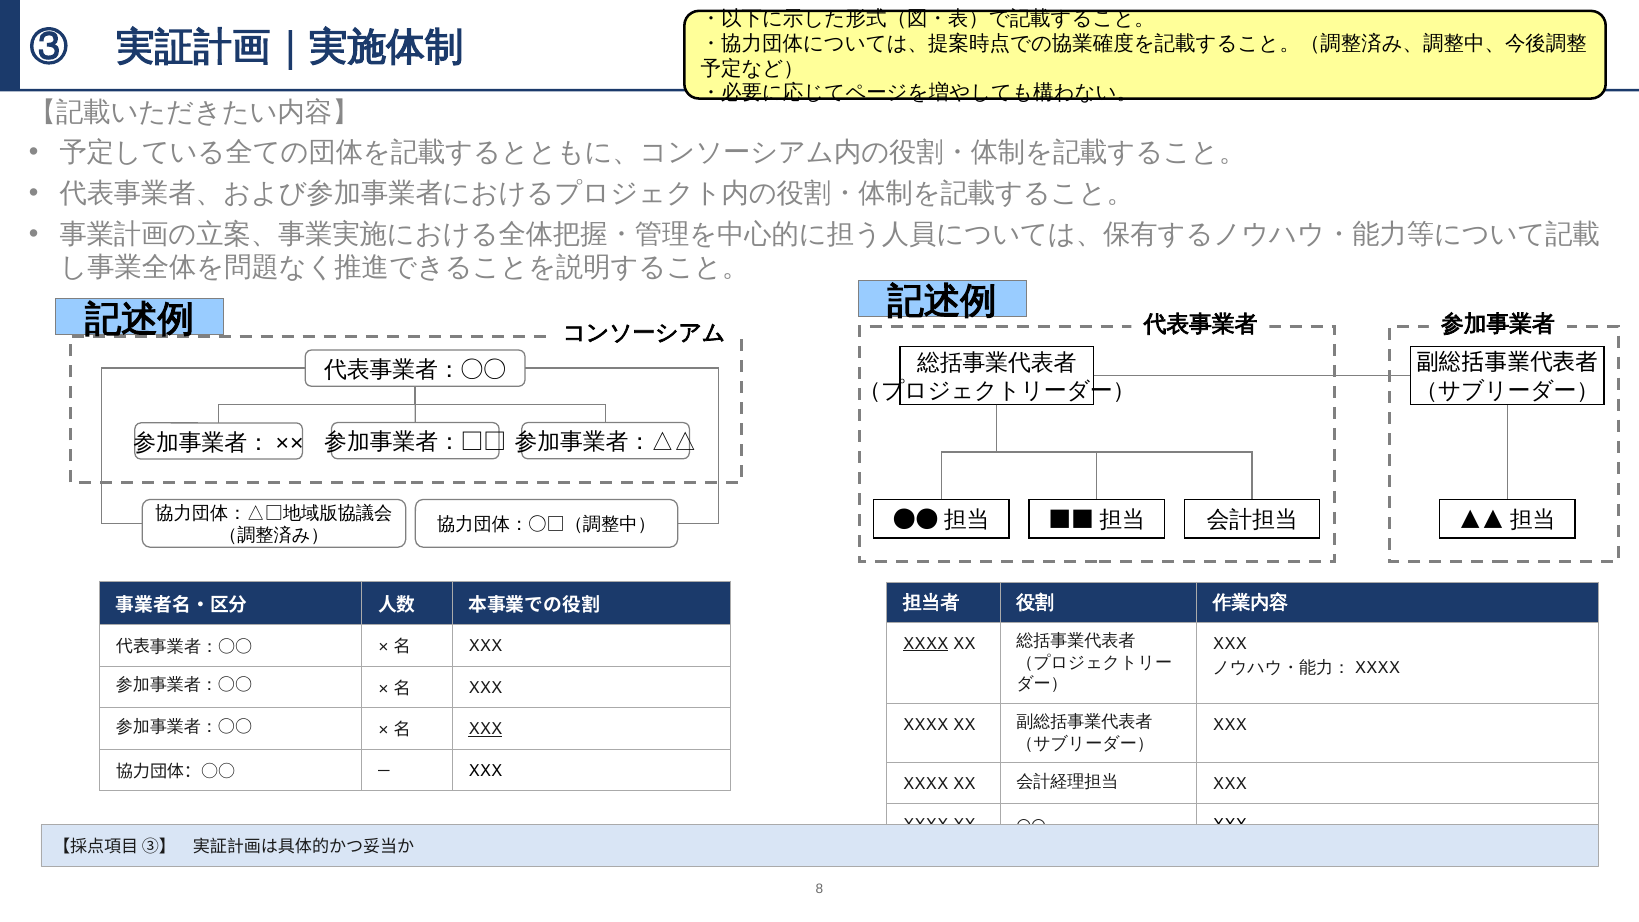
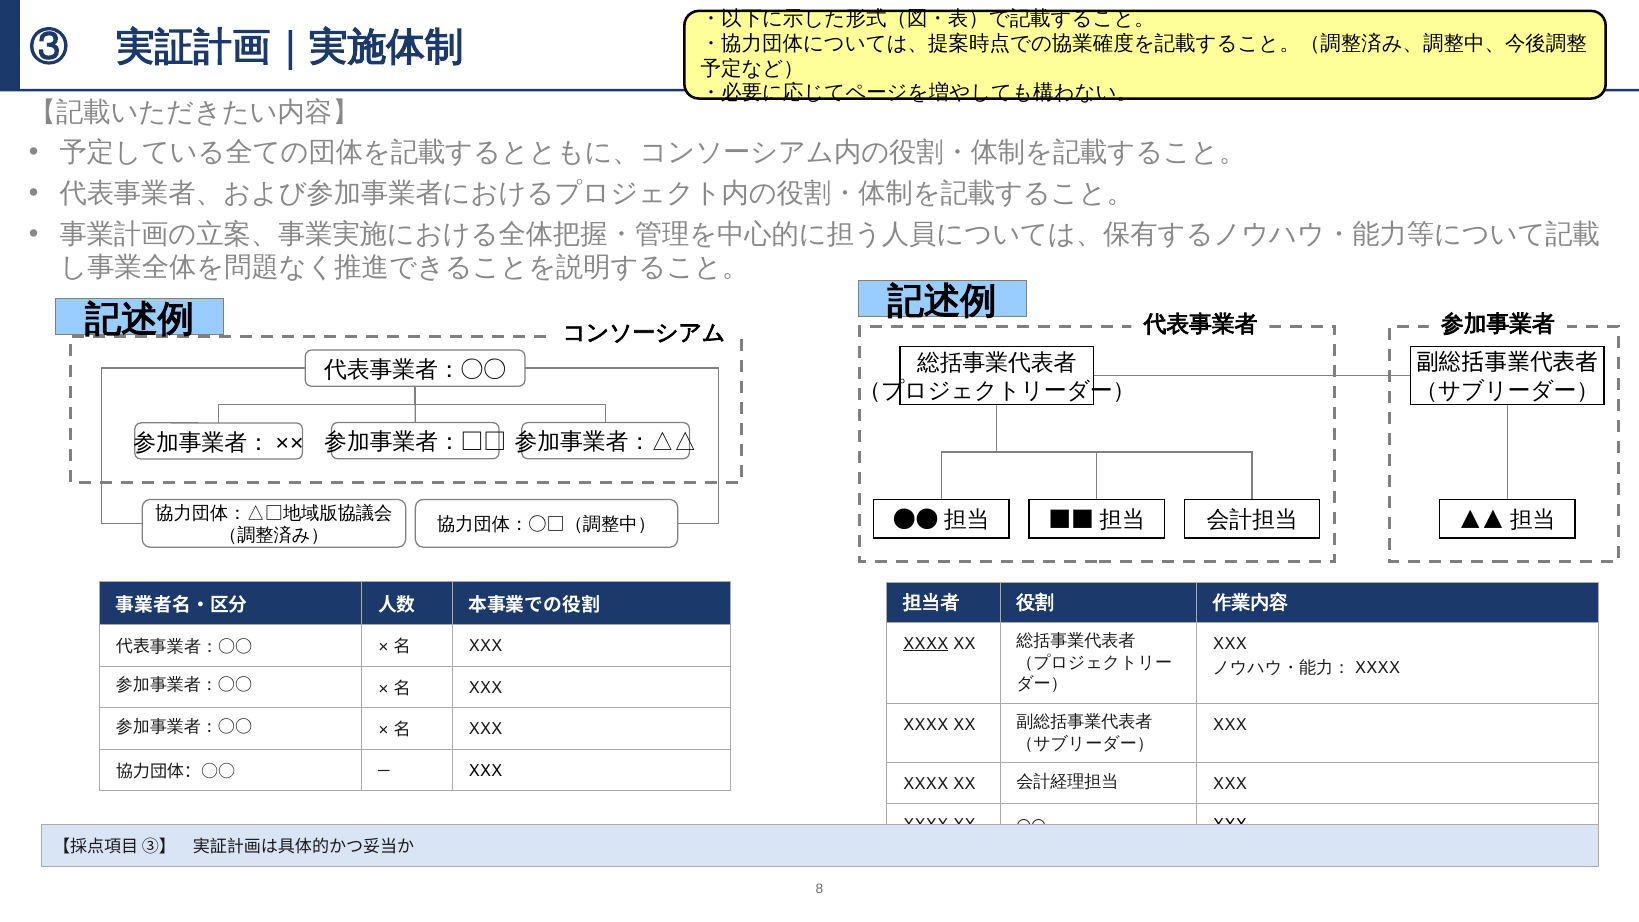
XXX at (485, 729) underline: present -> none
